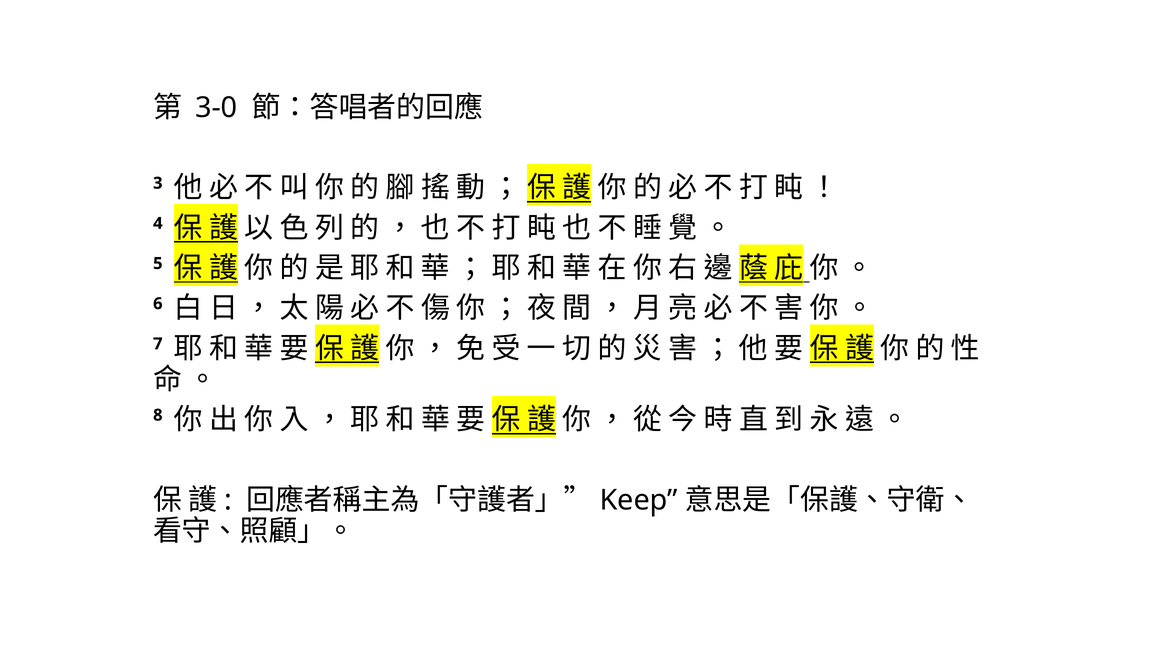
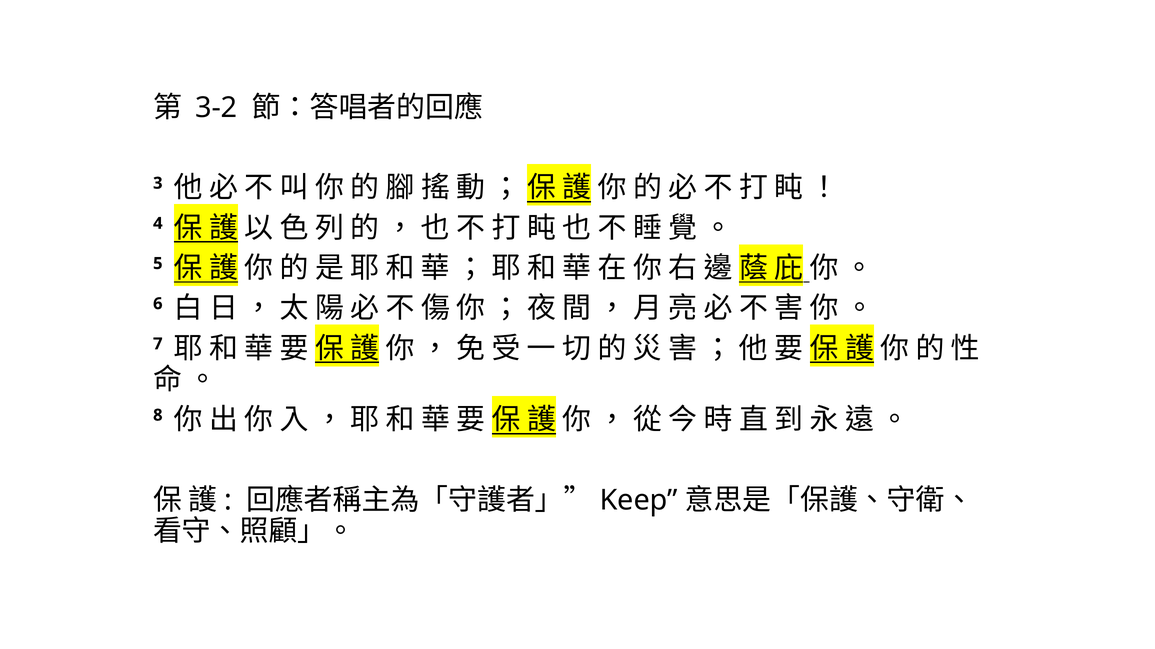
3-0: 3-0 -> 3-2
